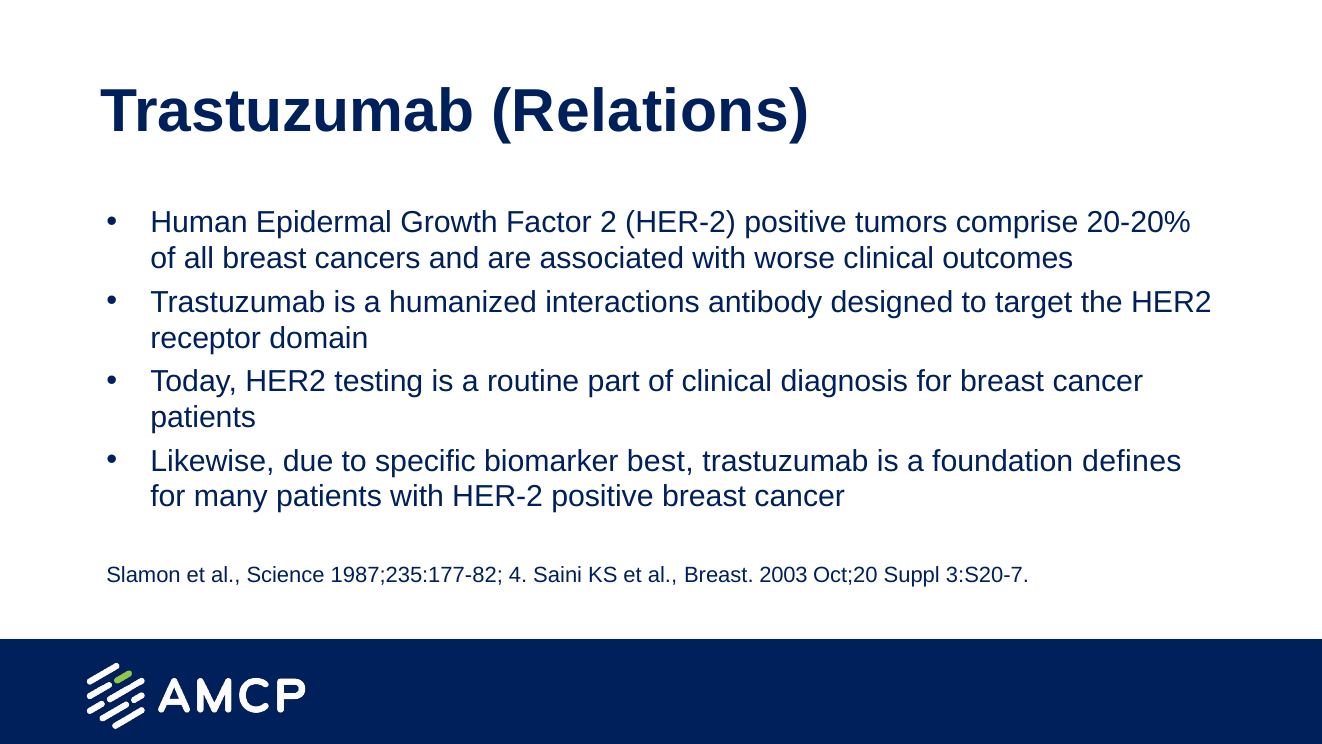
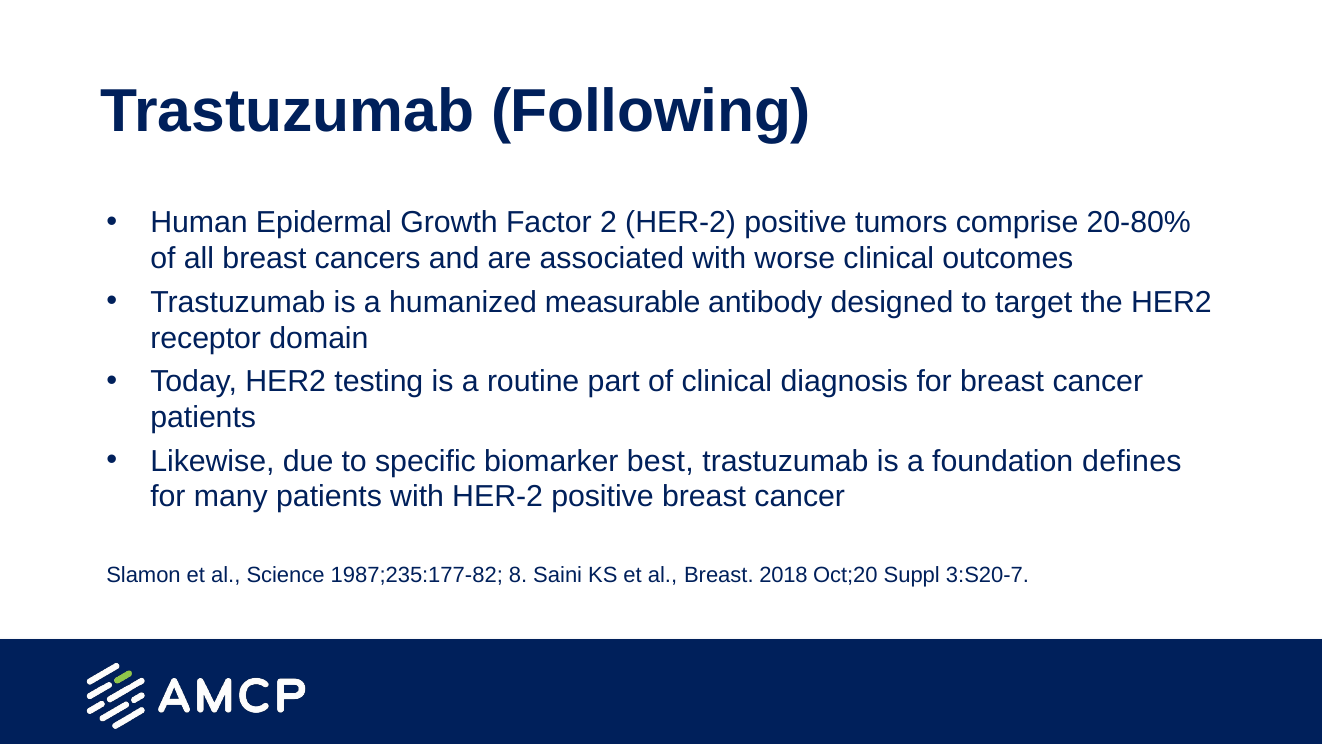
Relations: Relations -> Following
20-20%: 20-20% -> 20-80%
interactions: interactions -> measurable
4: 4 -> 8
2003: 2003 -> 2018
